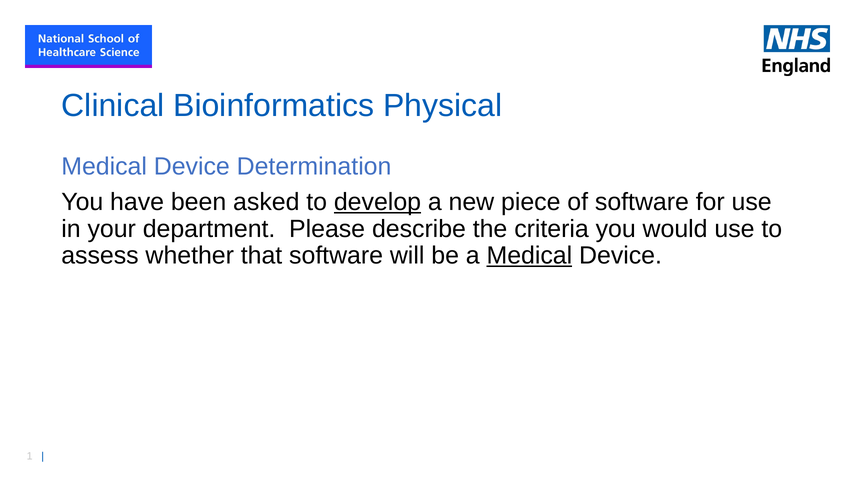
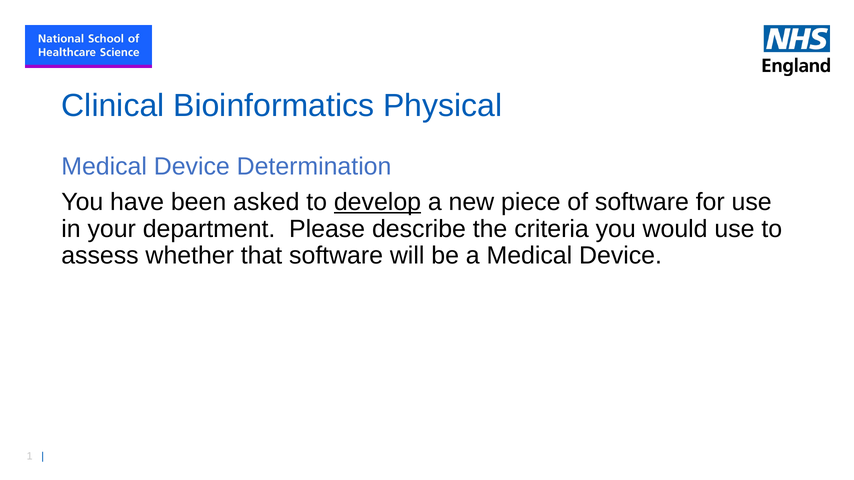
Medical at (529, 256) underline: present -> none
